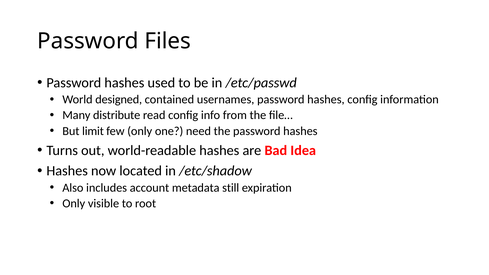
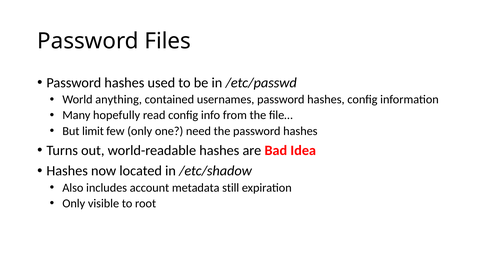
designed: designed -> anything
distribute: distribute -> hopefully
